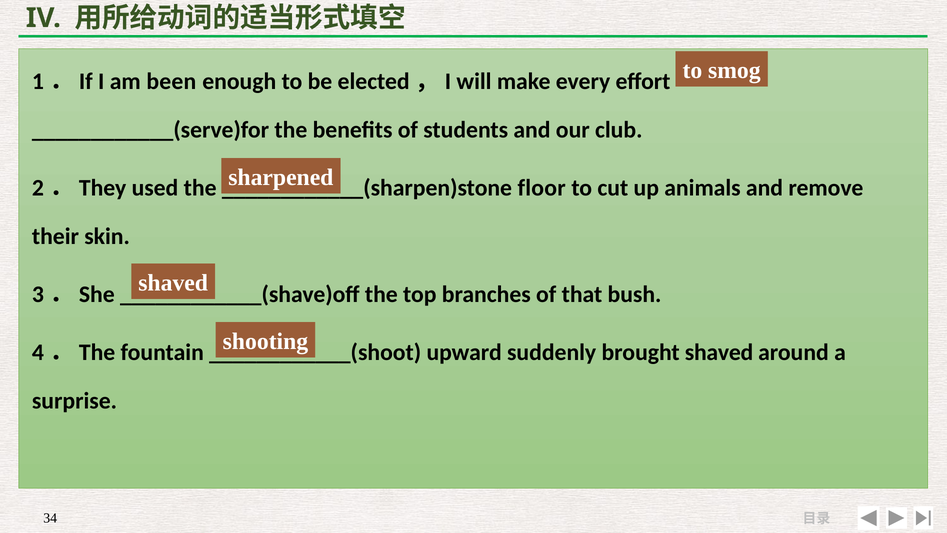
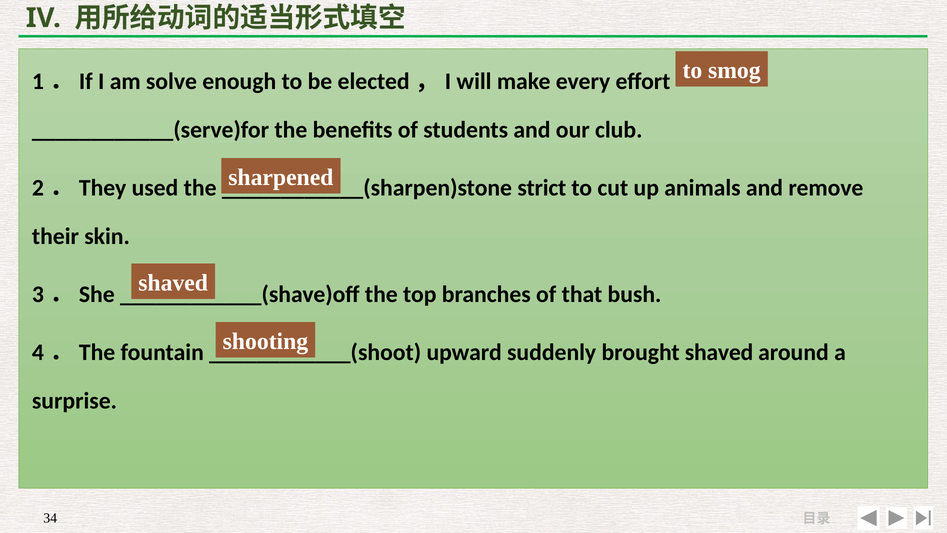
been: been -> solve
floor: floor -> strict
